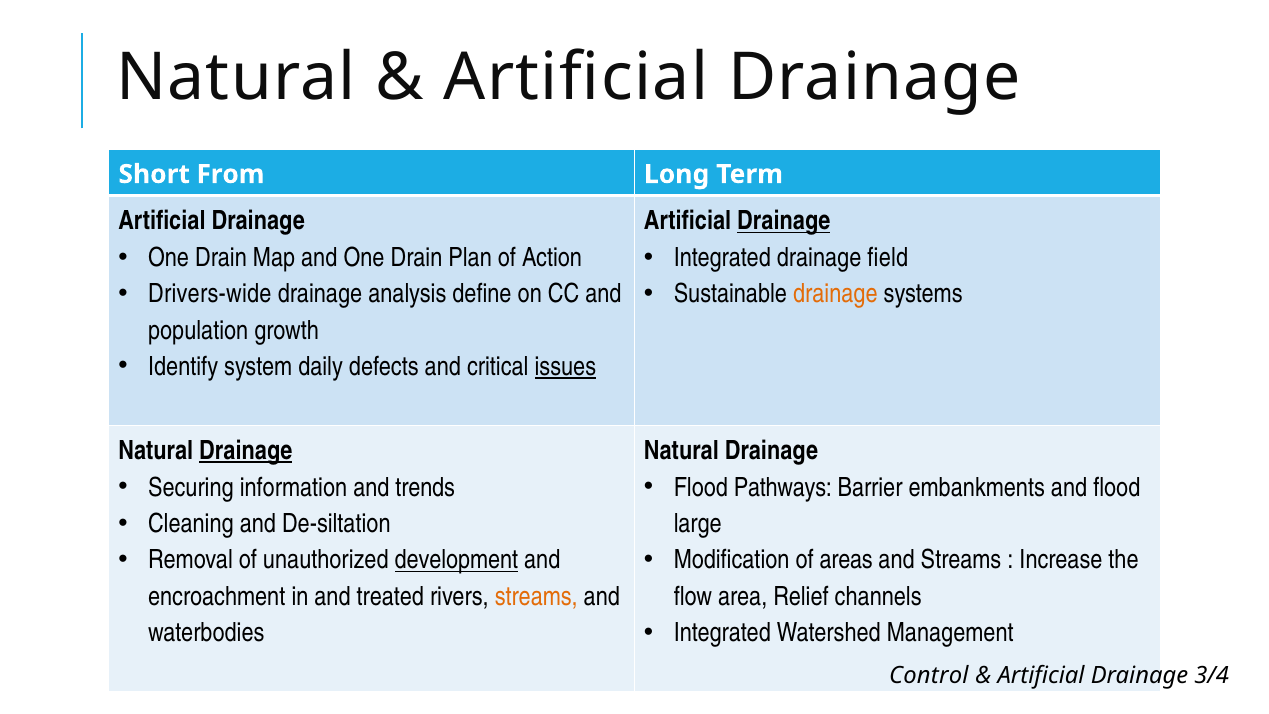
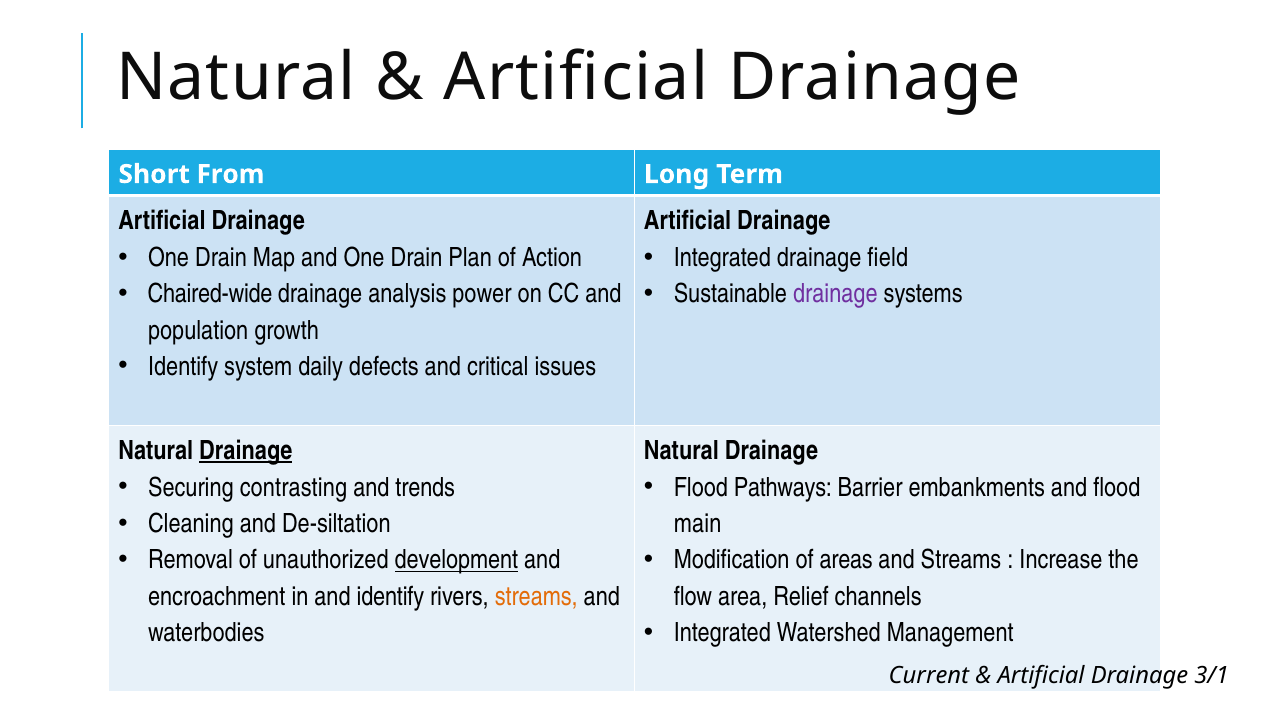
Drainage at (784, 221) underline: present -> none
Drivers‐wide: Drivers‐wide -> Chaired‐wide
define: define -> power
drainage at (835, 294) colour: orange -> purple
issues underline: present -> none
information: information -> contrasting
large: large -> main
and treated: treated -> identify
Control: Control -> Current
3/4: 3/4 -> 3/1
